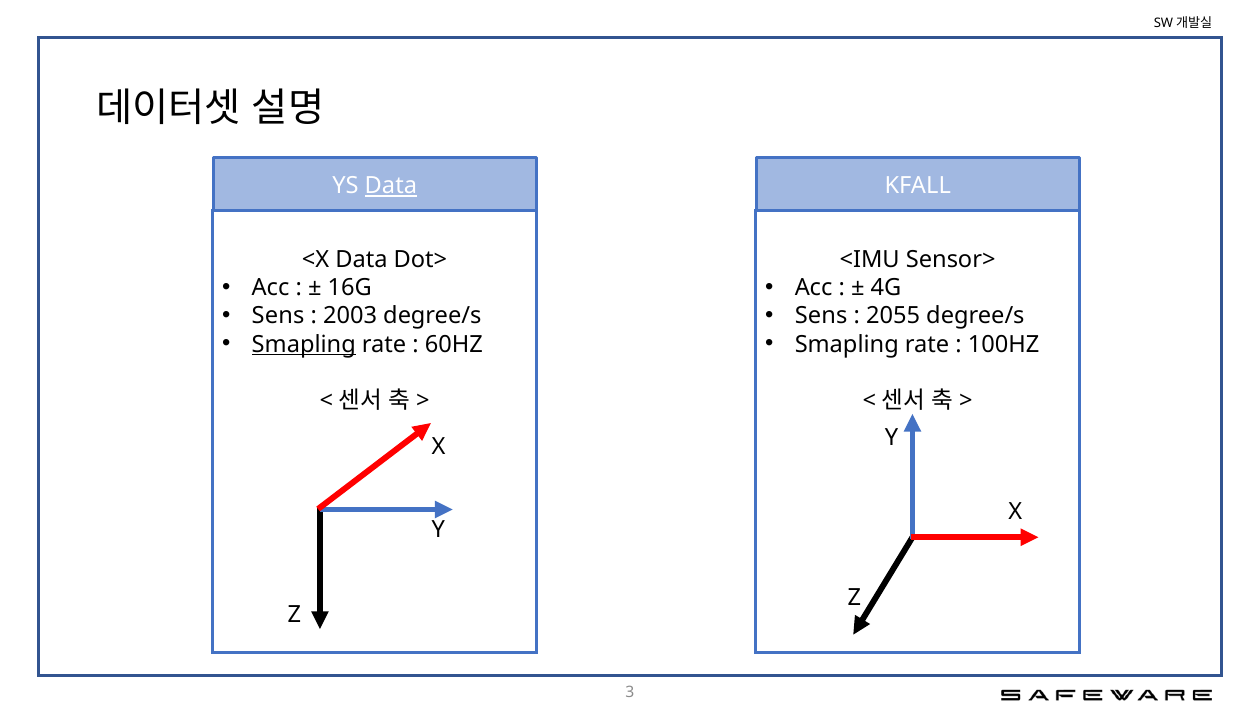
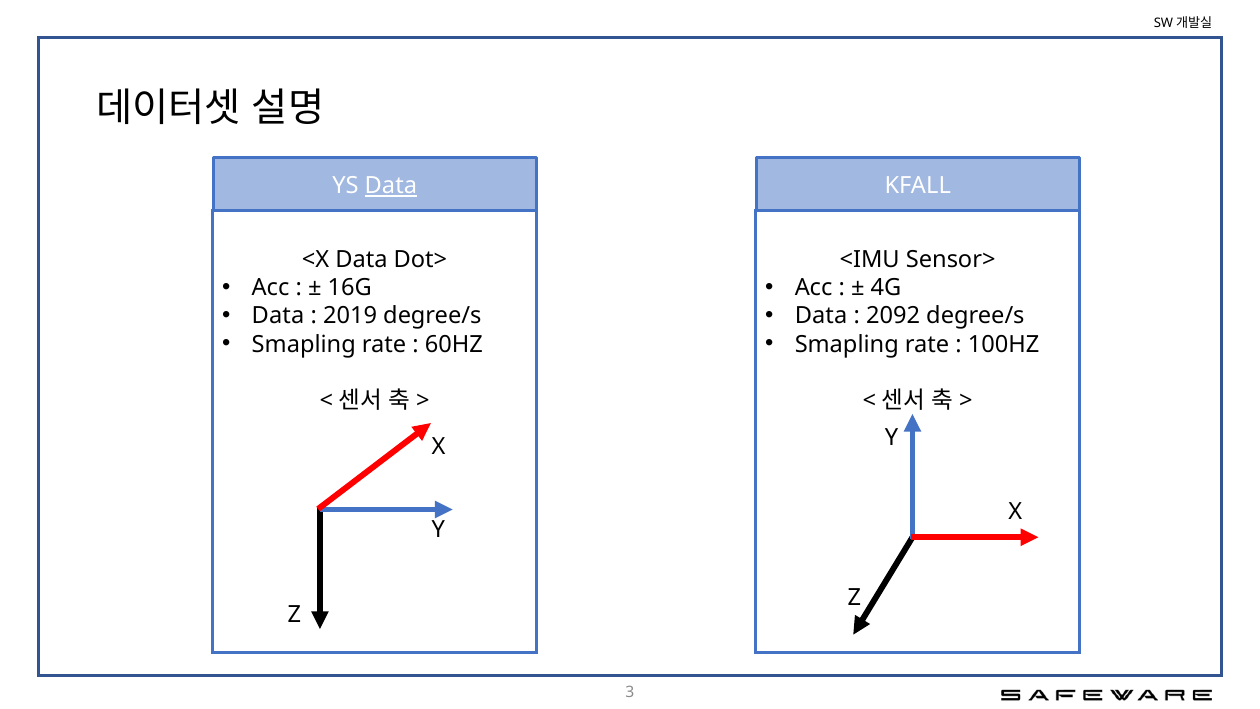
Sens at (278, 316): Sens -> Data
2003: 2003 -> 2019
Sens at (821, 316): Sens -> Data
2055: 2055 -> 2092
Smapling at (304, 344) underline: present -> none
